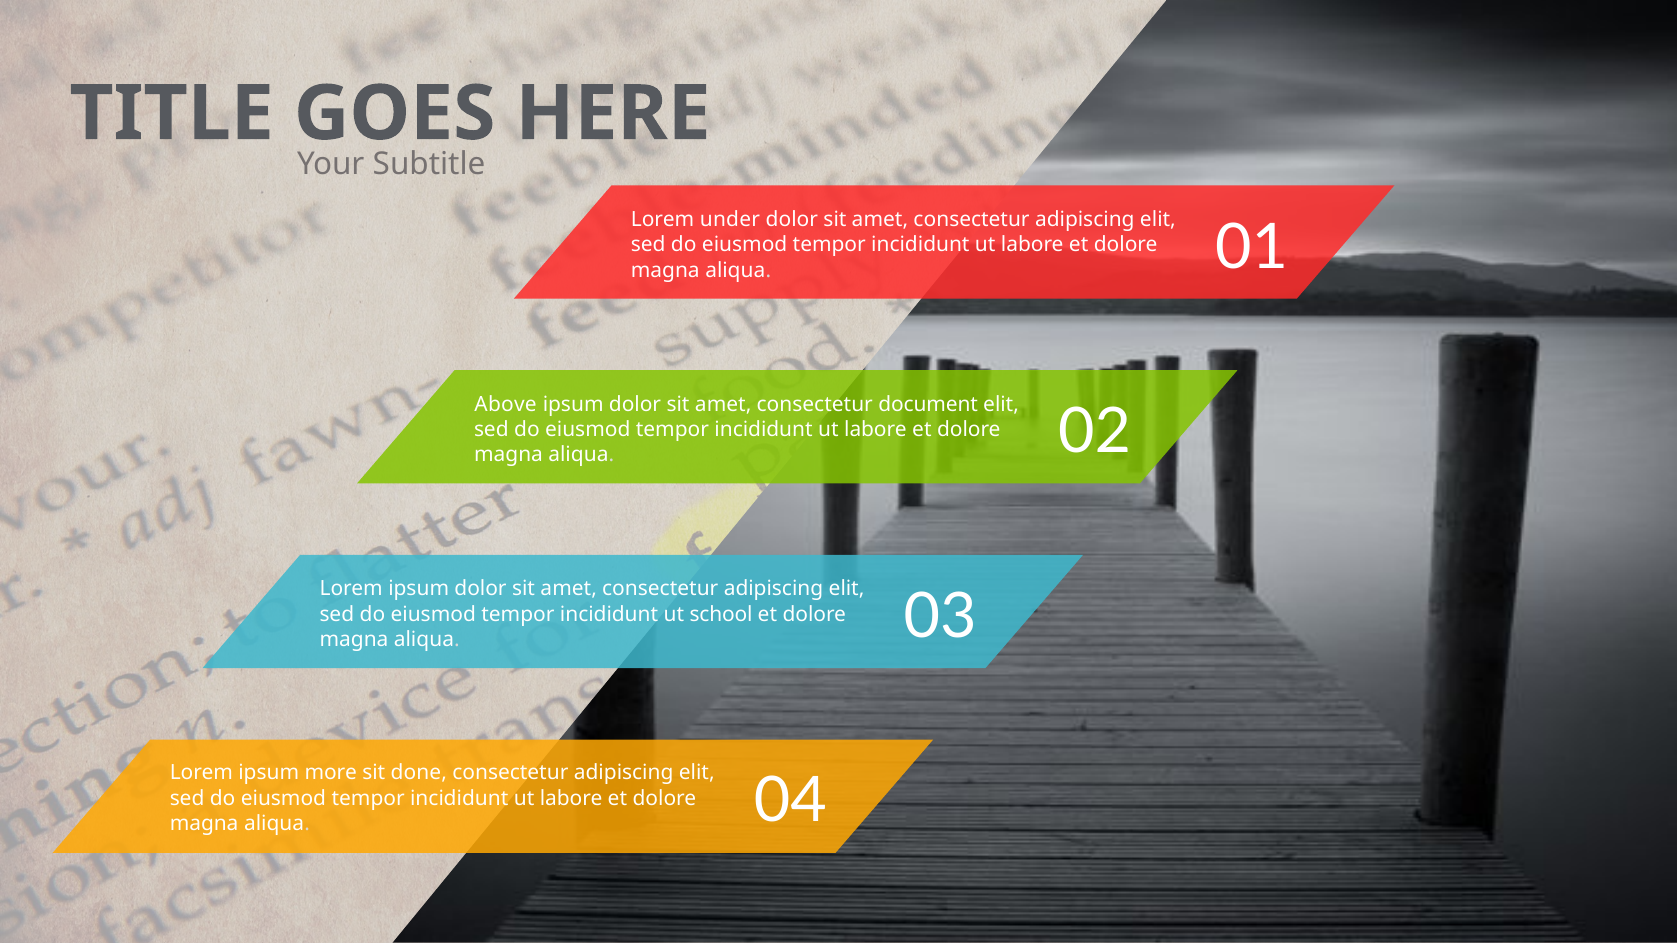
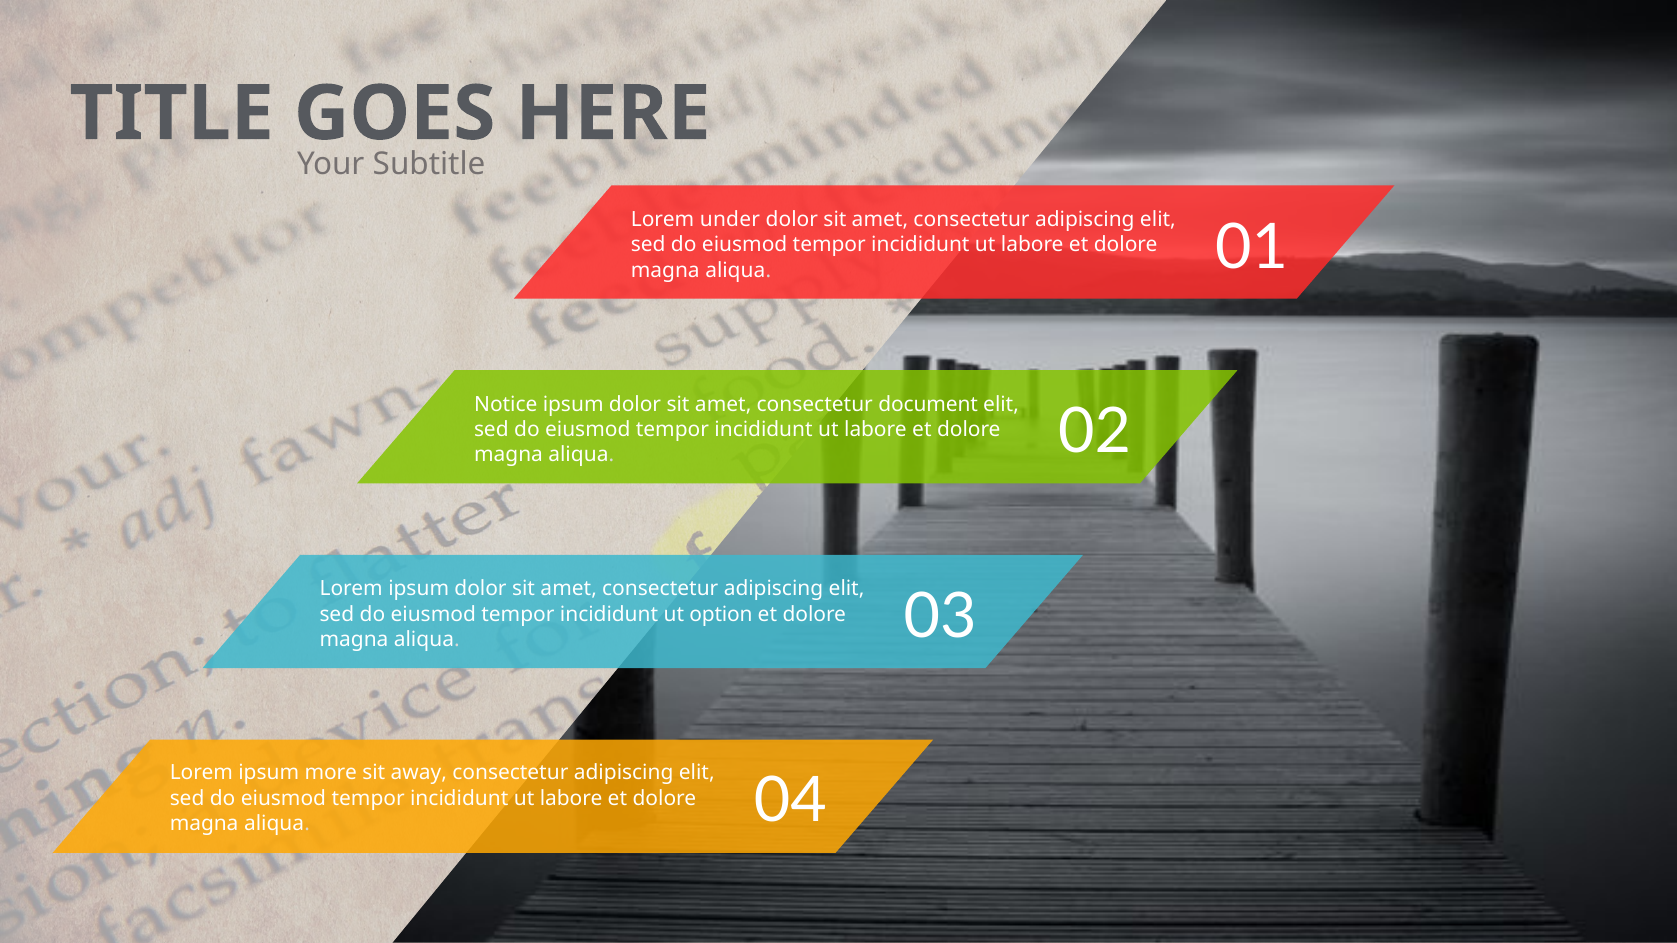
Above: Above -> Notice
school: school -> option
done: done -> away
